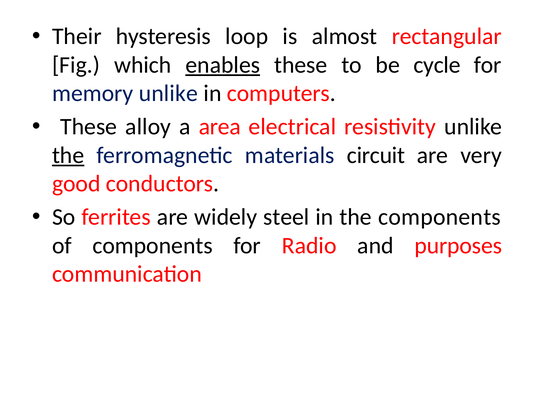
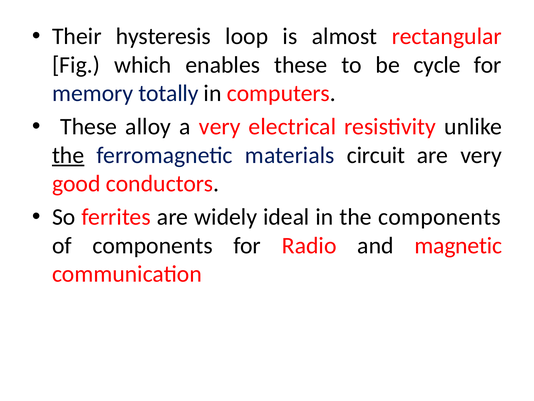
enables underline: present -> none
memory unlike: unlike -> totally
a area: area -> very
steel: steel -> ideal
purposes: purposes -> magnetic
